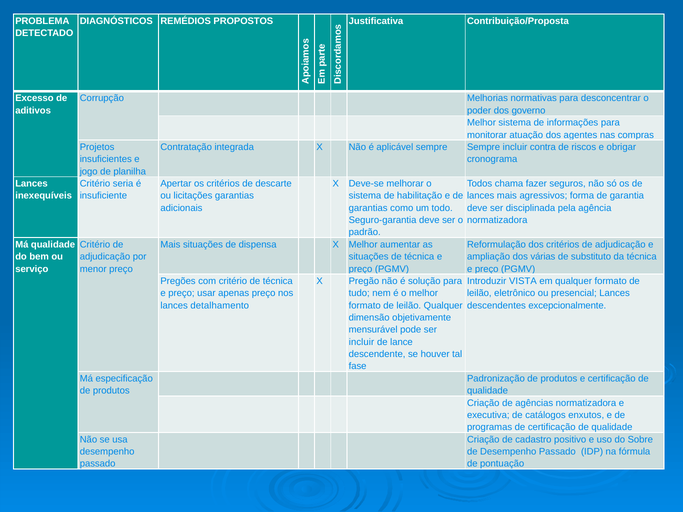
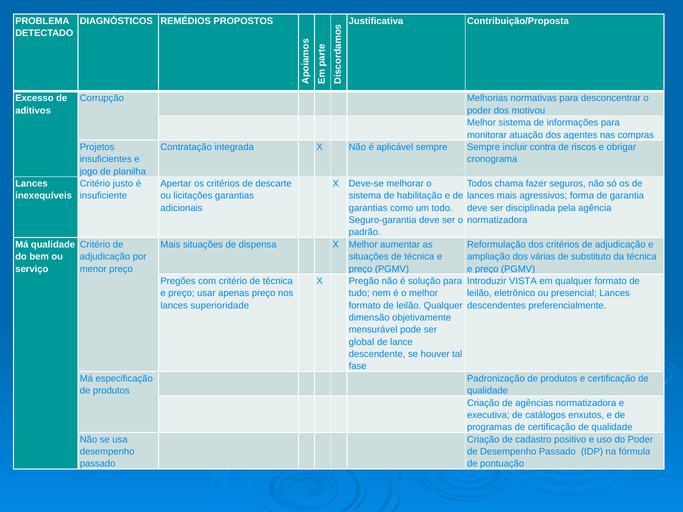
governo: governo -> motivou
seria: seria -> justo
detalhamento: detalhamento -> superioridade
excepcionalmente: excepcionalmente -> preferencialmente
incluir at (361, 342): incluir -> global
do Sobre: Sobre -> Poder
